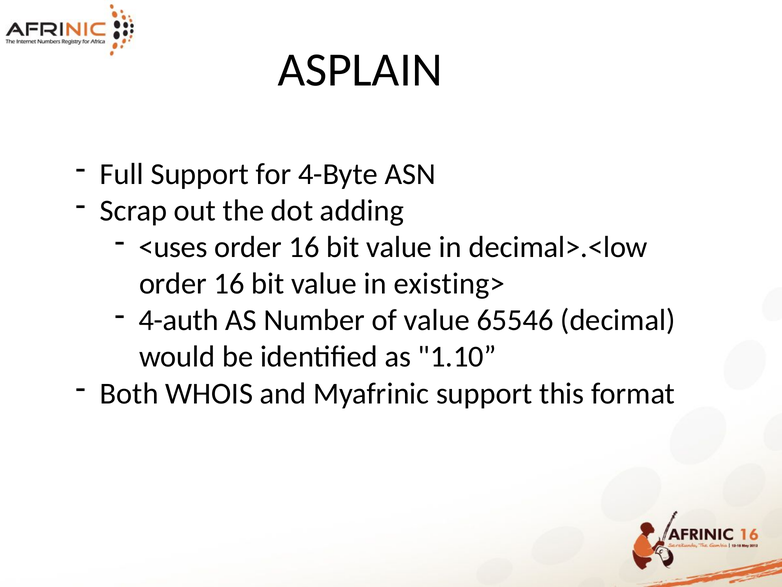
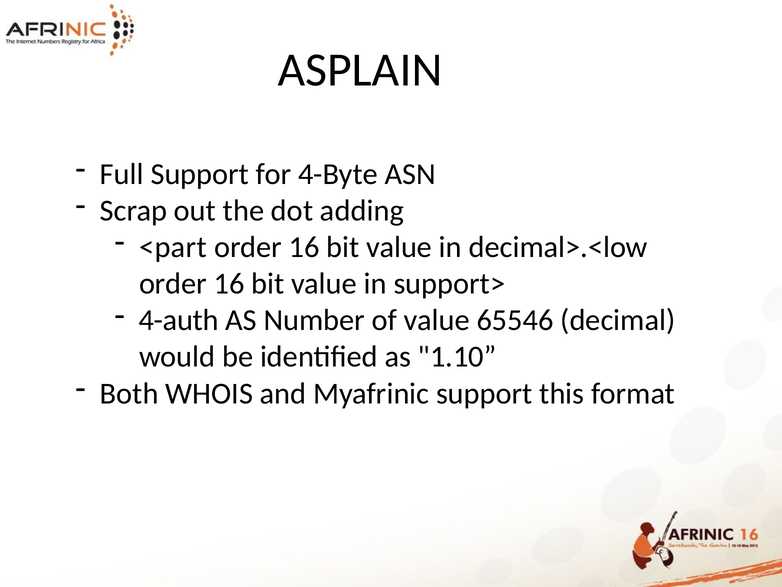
<uses: <uses -> <part
existing>: existing> -> support>
